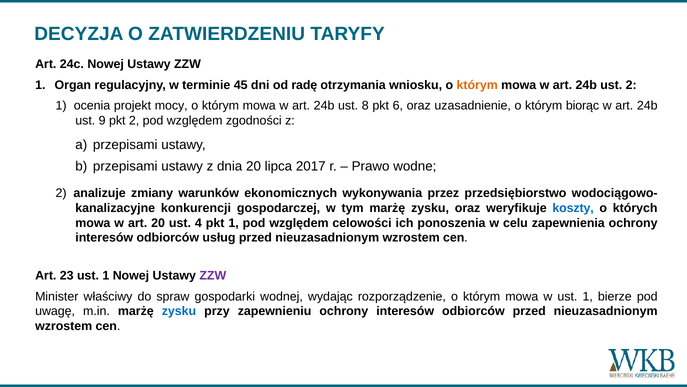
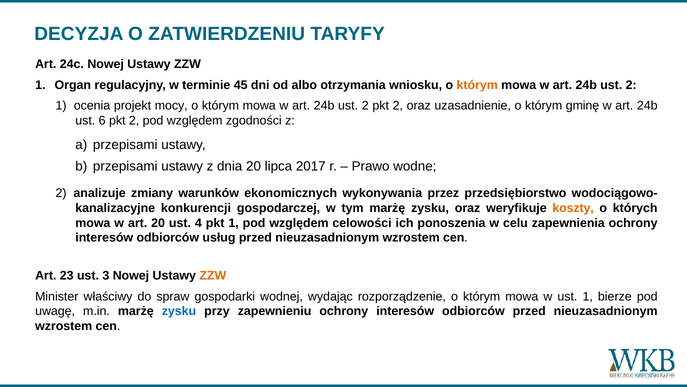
radę: radę -> albo
8 at (365, 106): 8 -> 2
6 at (398, 106): 6 -> 2
biorąc: biorąc -> gminę
9: 9 -> 6
koszty colour: blue -> orange
23 ust 1: 1 -> 3
ZZW at (213, 275) colour: purple -> orange
